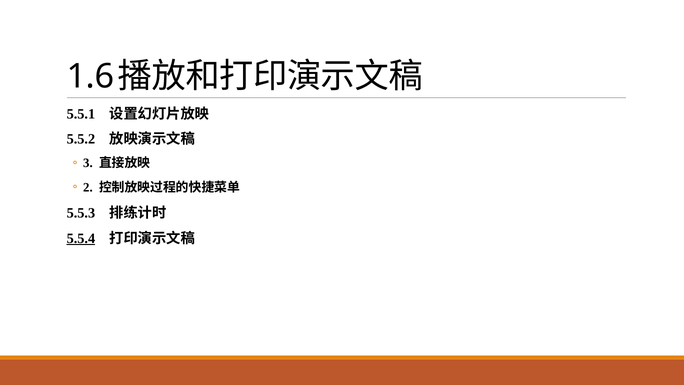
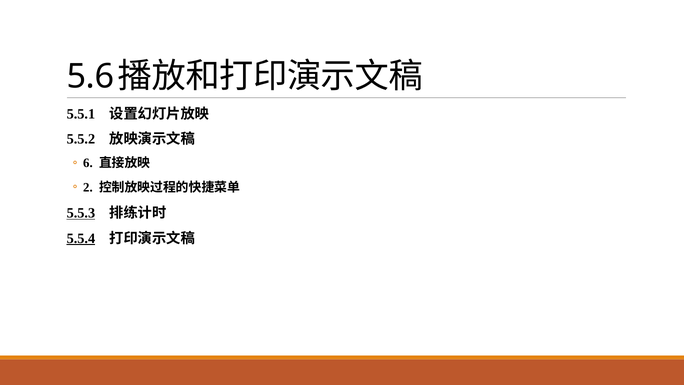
1.6: 1.6 -> 5.6
3: 3 -> 6
5.5.3 underline: none -> present
